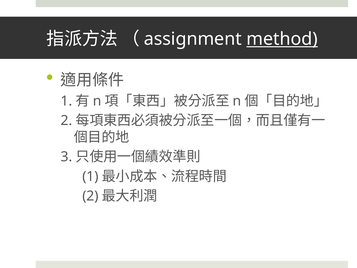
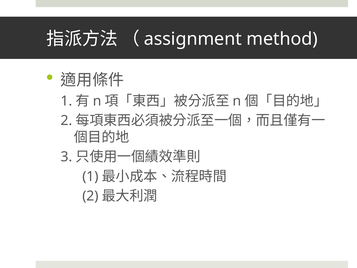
method underline: present -> none
